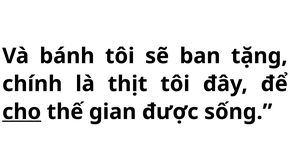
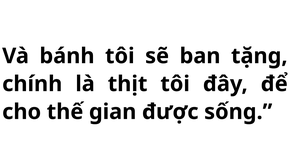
cho underline: present -> none
